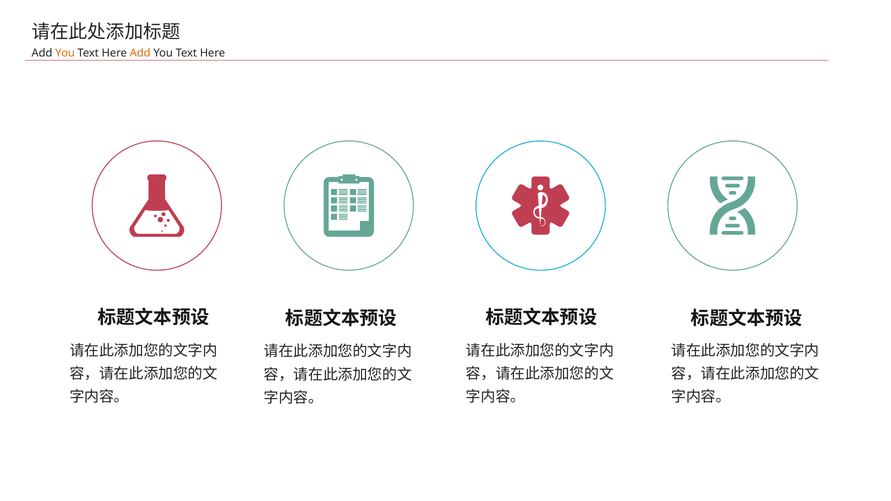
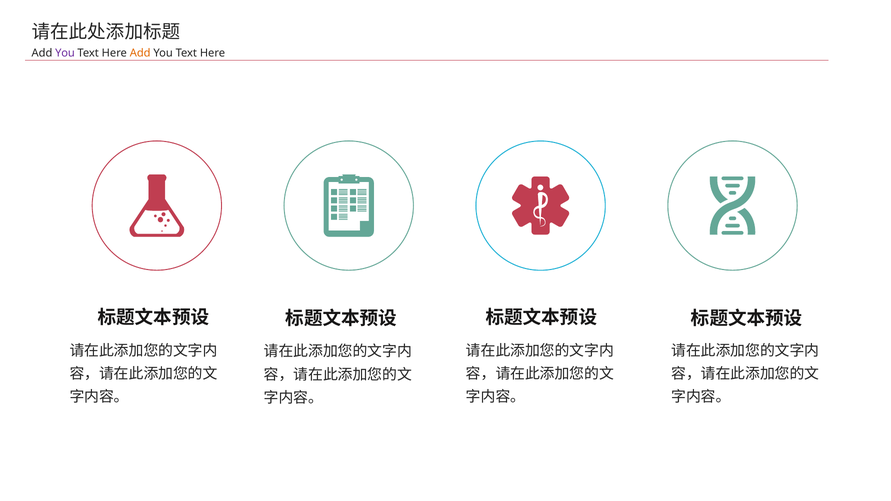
You at (65, 53) colour: orange -> purple
